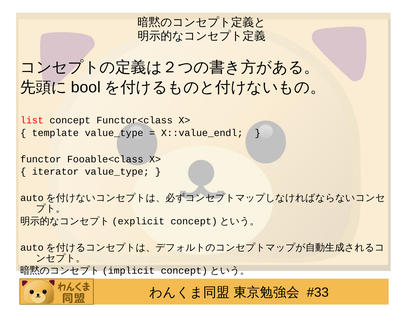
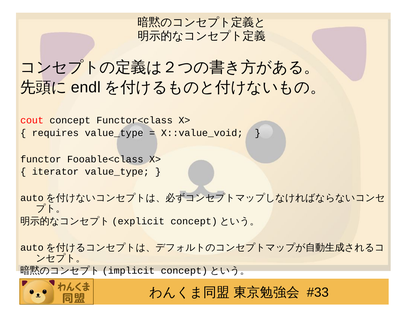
bool: bool -> endl
list: list -> cout
template: template -> requires
X::value_endl: X::value_endl -> X::value_void
